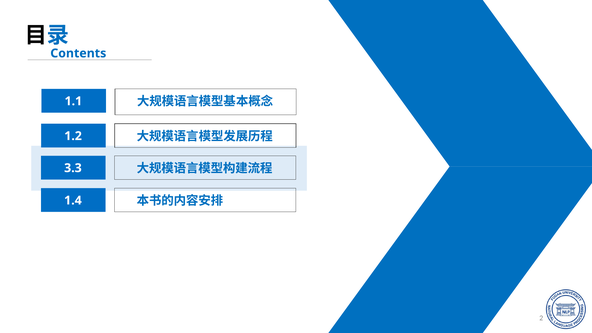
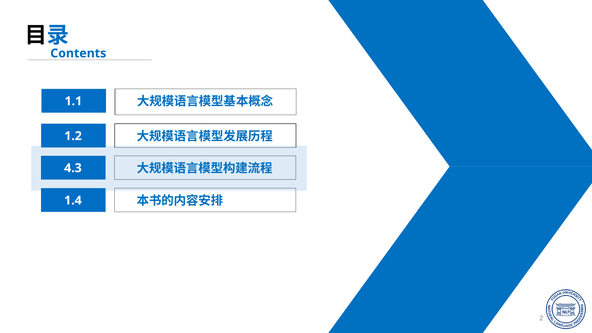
3.3: 3.3 -> 4.3
